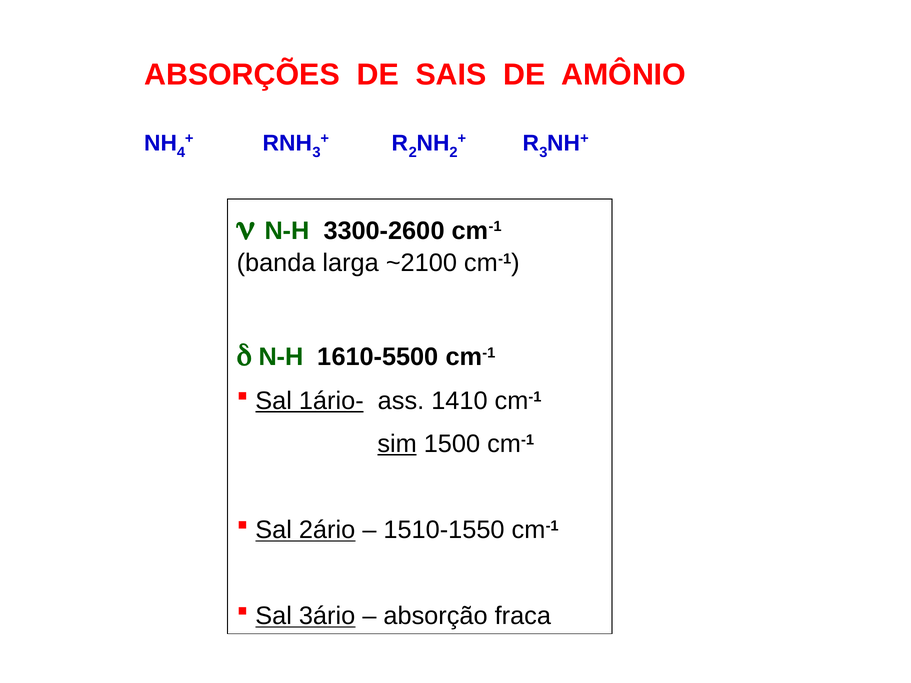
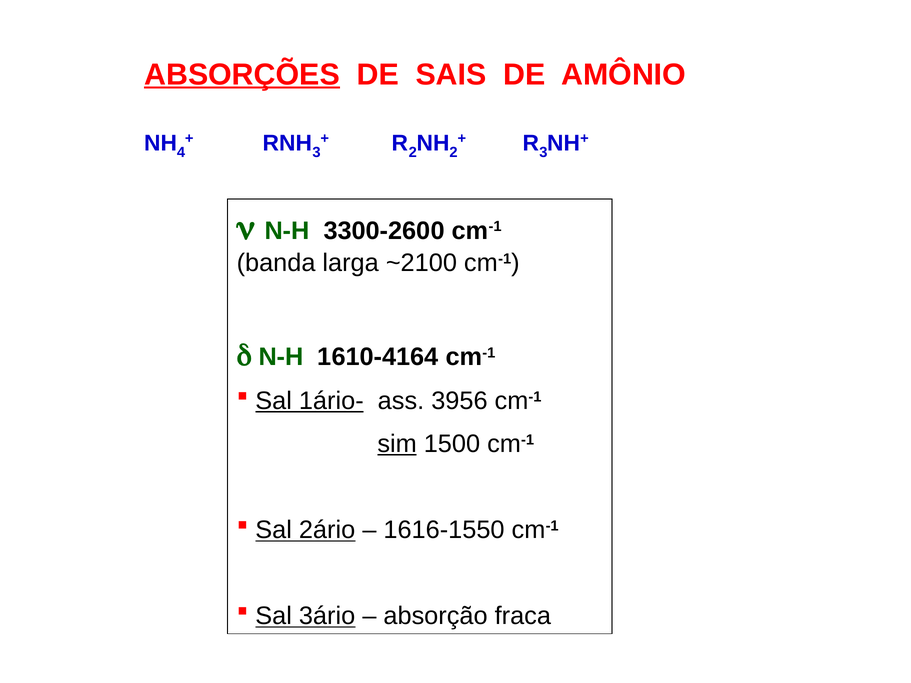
ABSORÇÕES underline: none -> present
1610-5500: 1610-5500 -> 1610-4164
1410: 1410 -> 3956
1510-1550: 1510-1550 -> 1616-1550
